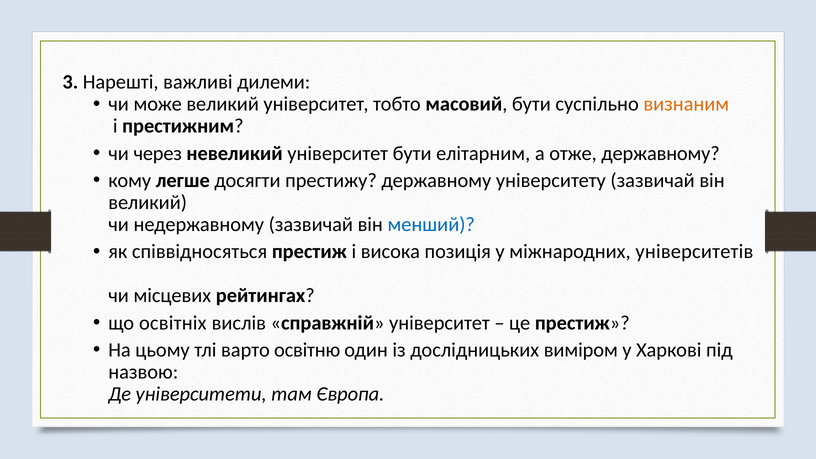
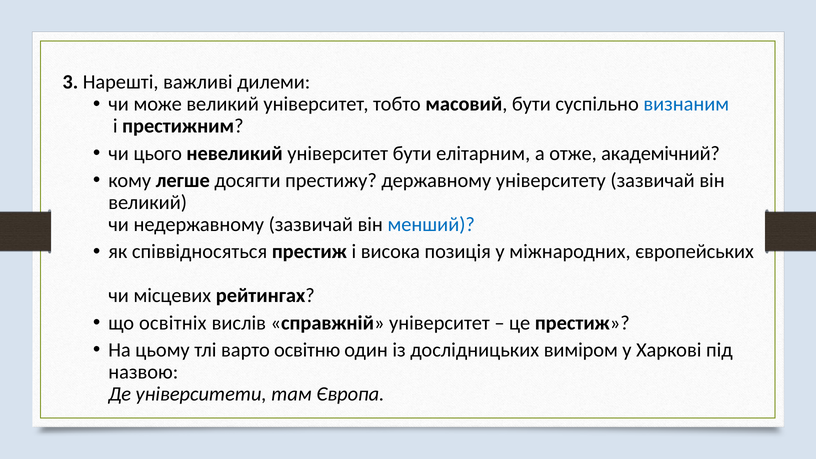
визнаним colour: orange -> blue
через: через -> цього
отже державному: державному -> академічний
університетів: університетів -> європейських
